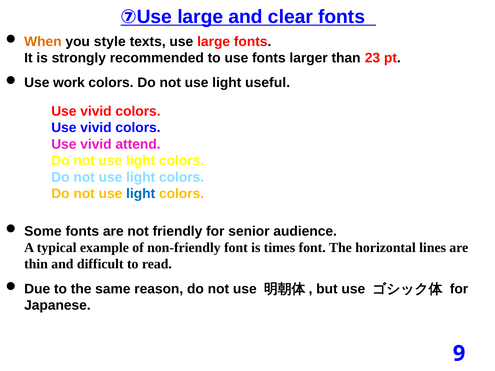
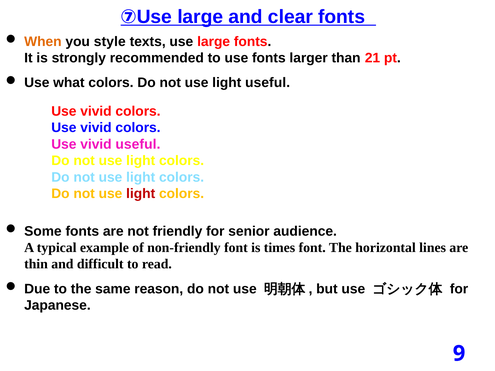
23: 23 -> 21
work: work -> what
vivid attend: attend -> useful
light at (141, 194) colour: blue -> red
